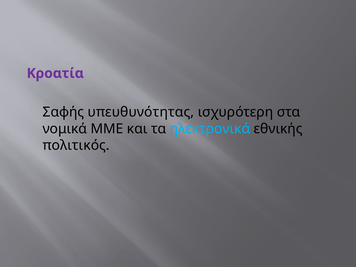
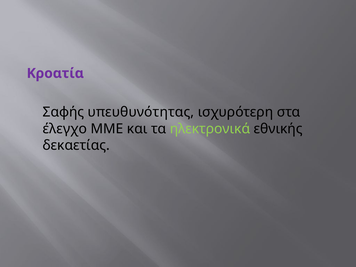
νομικά: νομικά -> έλεγχο
ηλεκτρονικά colour: light blue -> light green
πολιτικός: πολιτικός -> δεκαετίας
